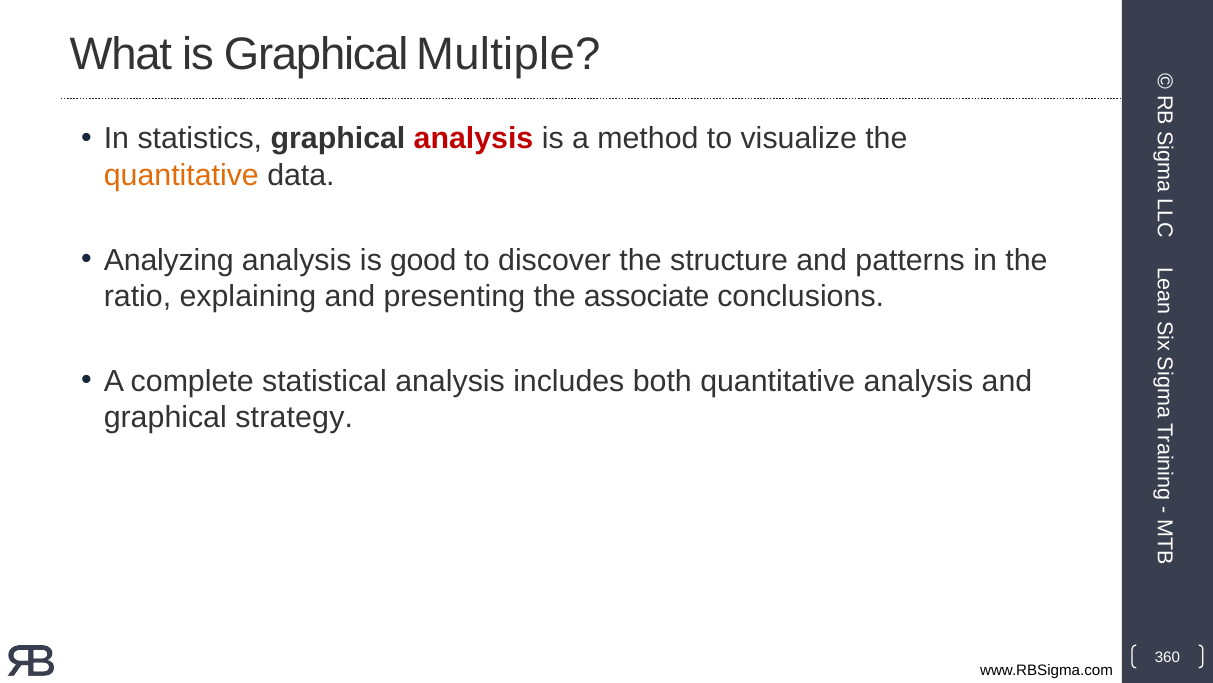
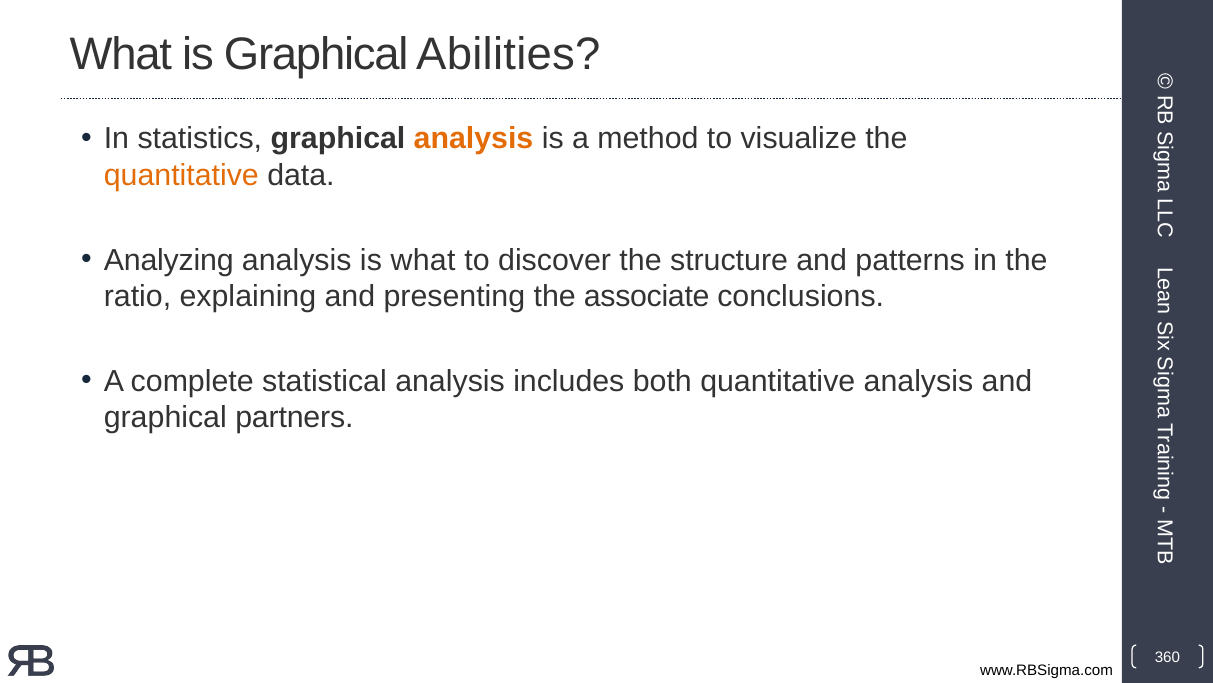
Multiple: Multiple -> Abilities
analysis at (474, 139) colour: red -> orange
is good: good -> what
strategy: strategy -> partners
